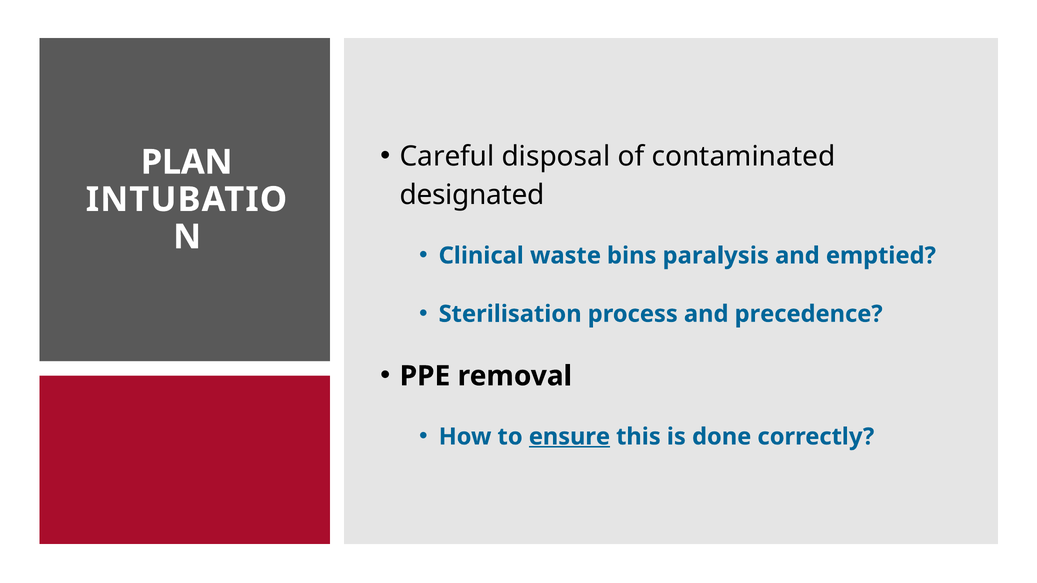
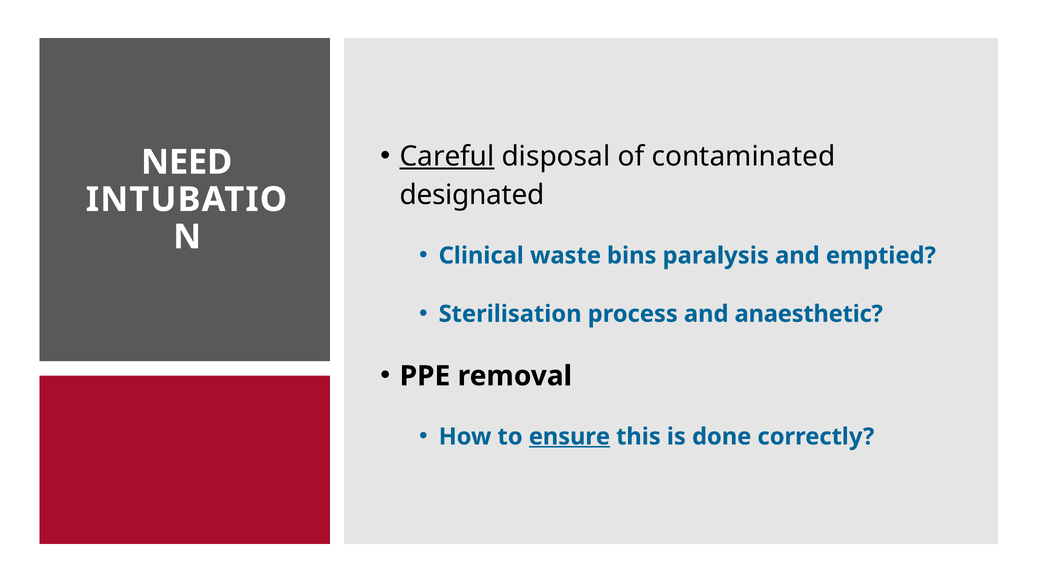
Careful underline: none -> present
PLAN: PLAN -> NEED
precedence: precedence -> anaesthetic
